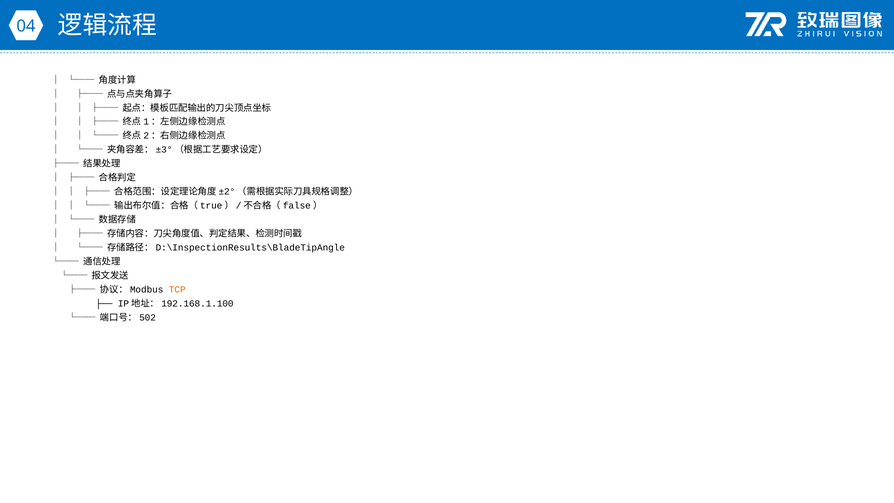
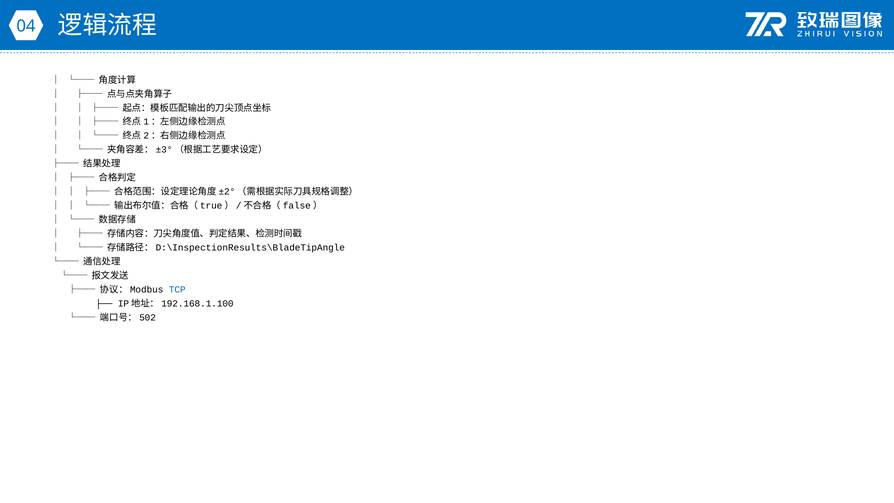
TCP colour: orange -> blue
